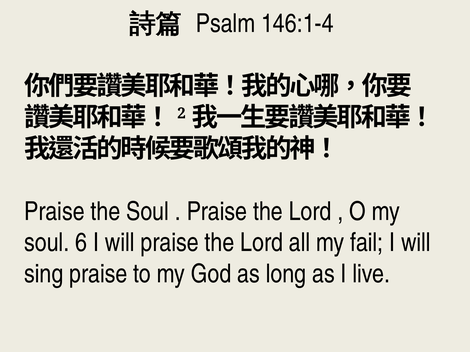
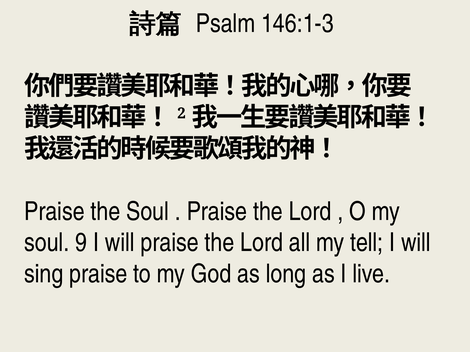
146:1-4: 146:1-4 -> 146:1-3
6: 6 -> 9
fail: fail -> tell
